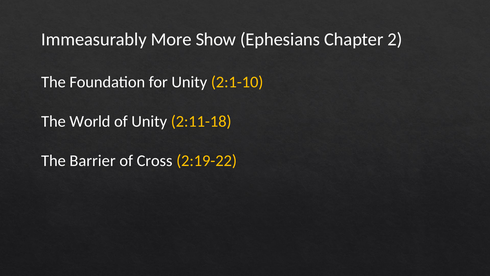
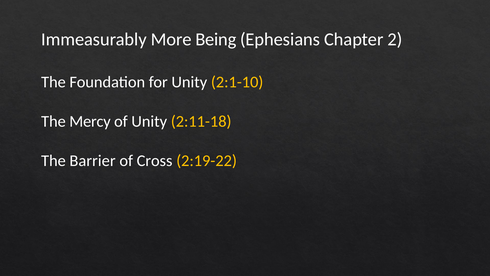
Show: Show -> Being
World: World -> Mercy
